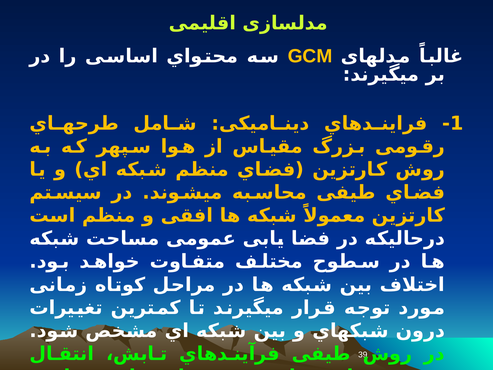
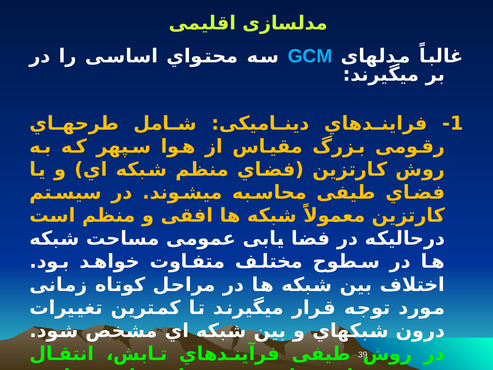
GCM colour: yellow -> light blue
